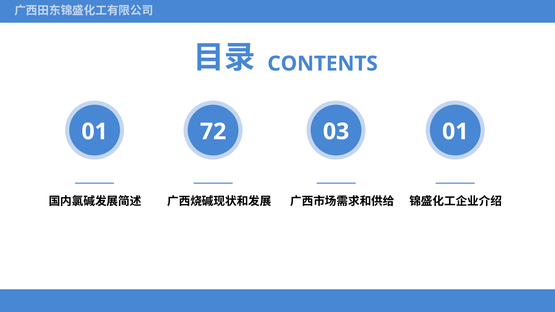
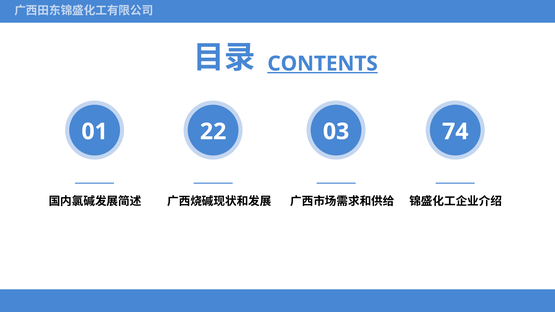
CONTENTS underline: none -> present
72: 72 -> 22
03 01: 01 -> 74
